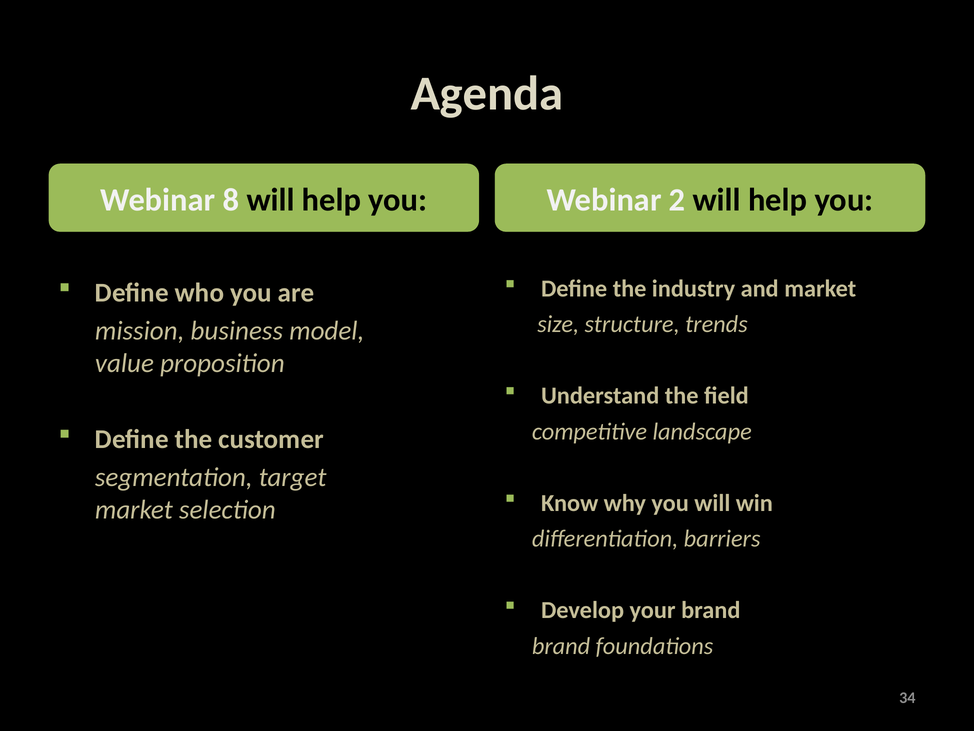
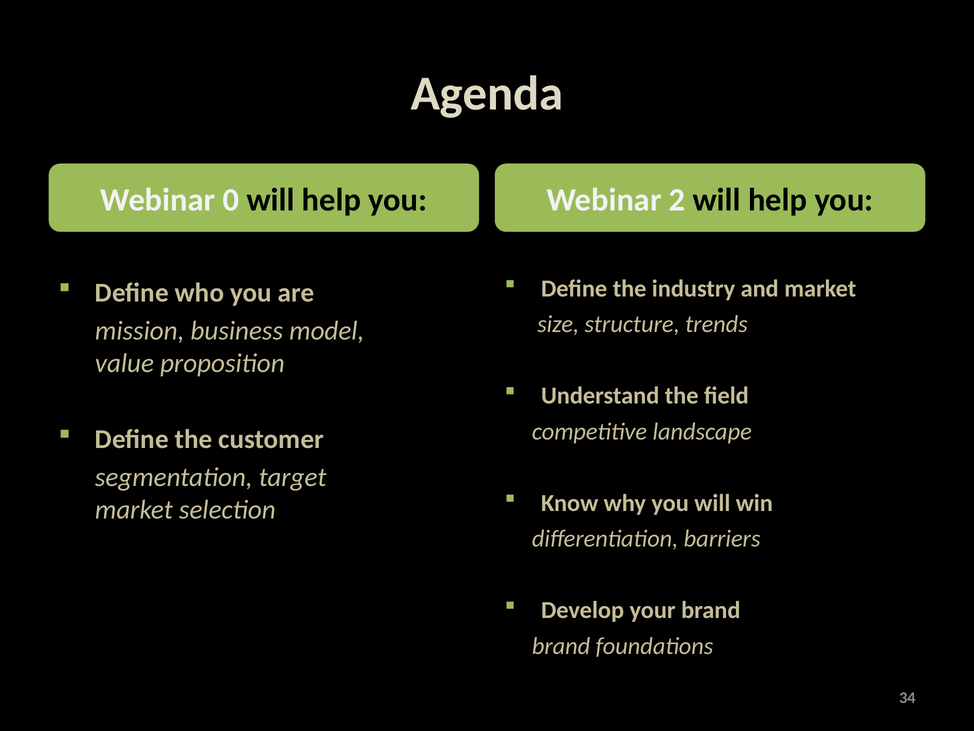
8: 8 -> 0
